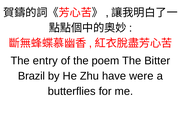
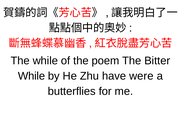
The entry: entry -> while
Brazil at (31, 76): Brazil -> While
